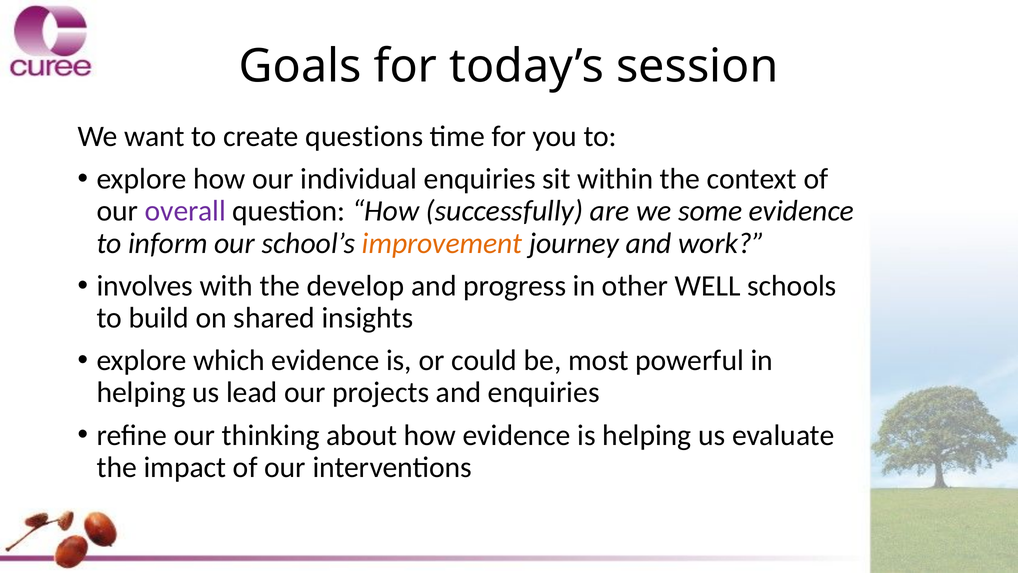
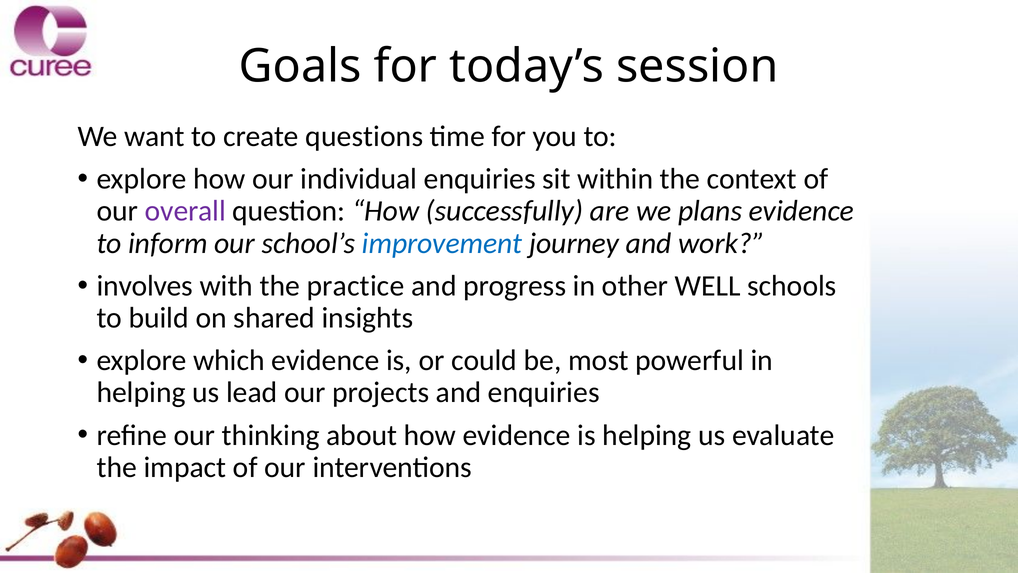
some: some -> plans
improvement colour: orange -> blue
develop: develop -> practice
